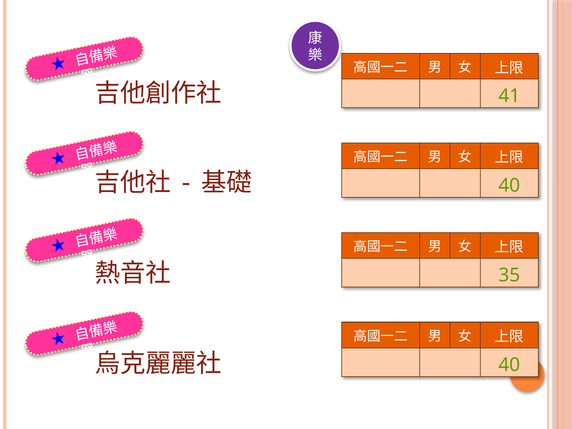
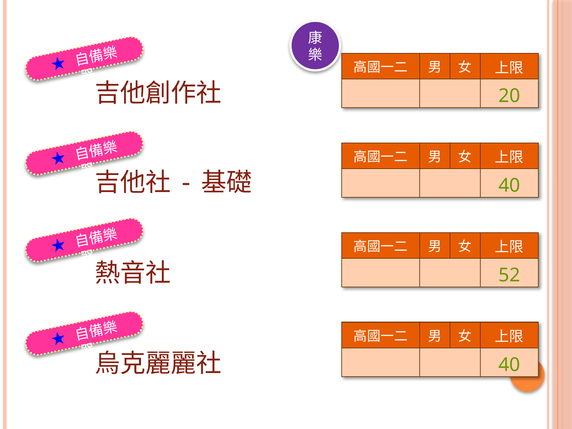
41: 41 -> 20
35: 35 -> 52
